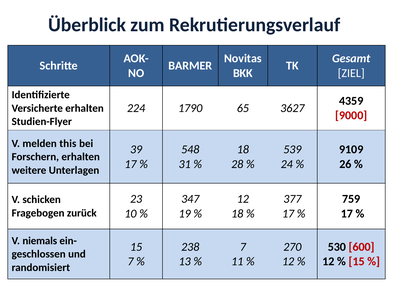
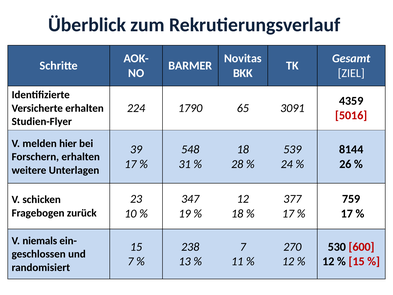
3627: 3627 -> 3091
9000: 9000 -> 5016
this: this -> hier
9109: 9109 -> 8144
